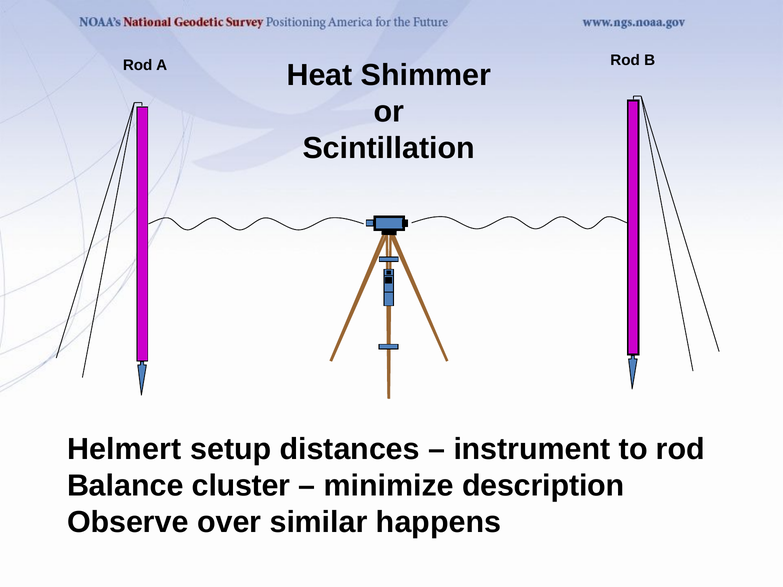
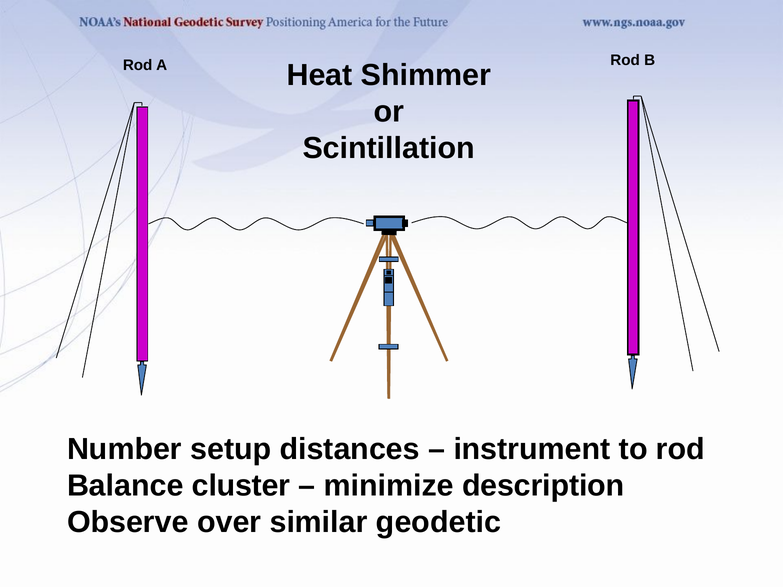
Helmert: Helmert -> Number
happens: happens -> geodetic
